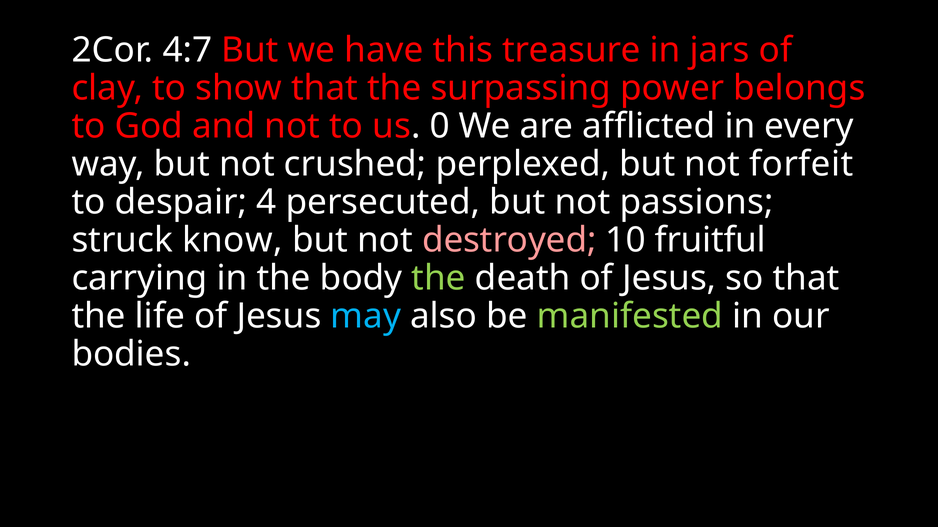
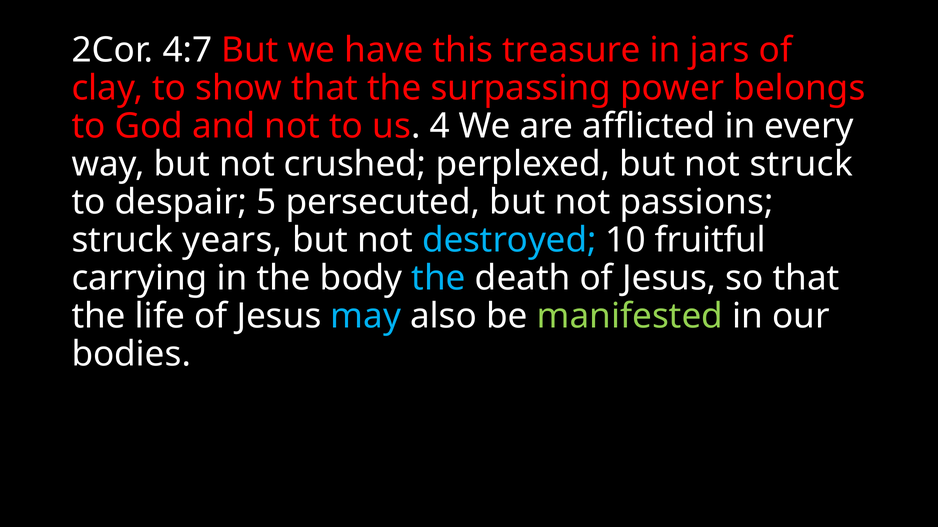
0: 0 -> 4
not forfeit: forfeit -> struck
4: 4 -> 5
know: know -> years
destroyed colour: pink -> light blue
the at (439, 278) colour: light green -> light blue
